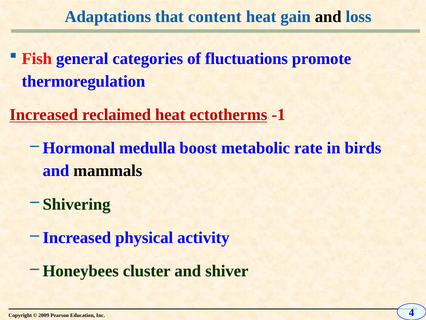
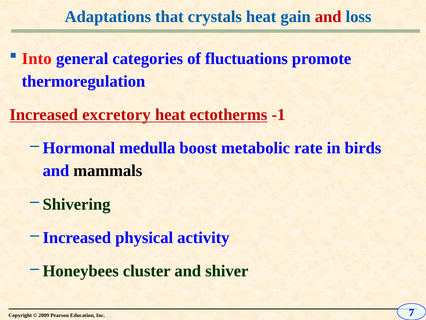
content: content -> crystals
and at (328, 17) colour: black -> red
Fish: Fish -> Into
reclaimed: reclaimed -> excretory
4: 4 -> 7
